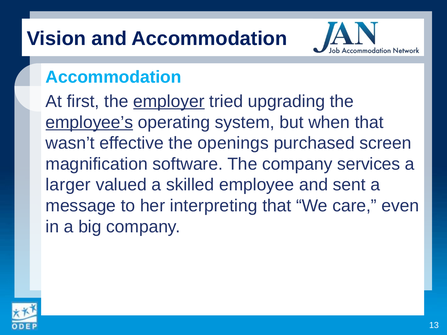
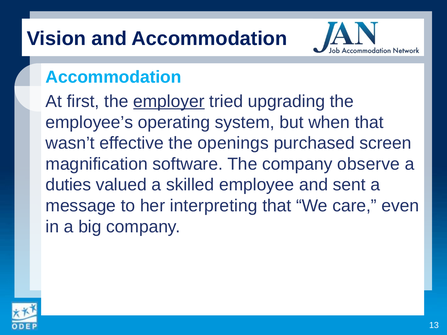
employee’s underline: present -> none
services: services -> observe
larger: larger -> duties
